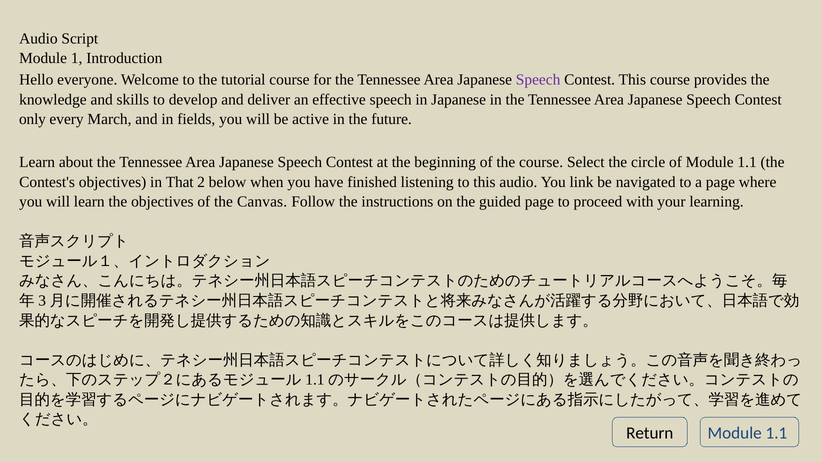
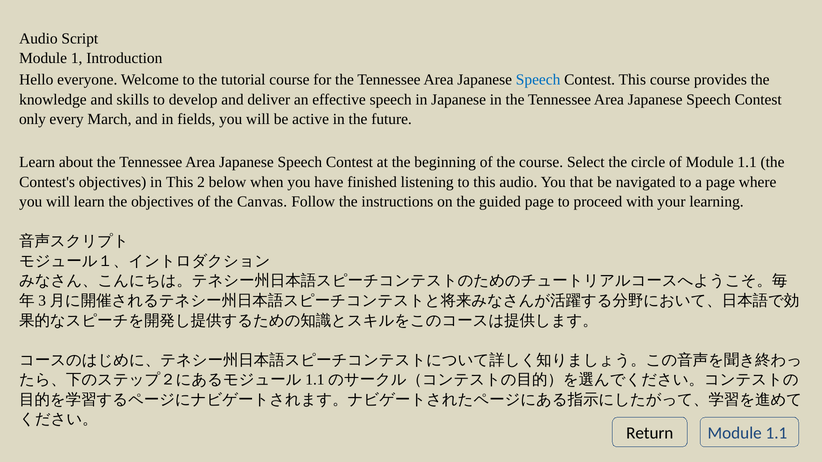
Speech at (538, 80) colour: purple -> blue
in That: That -> This
link: link -> that
